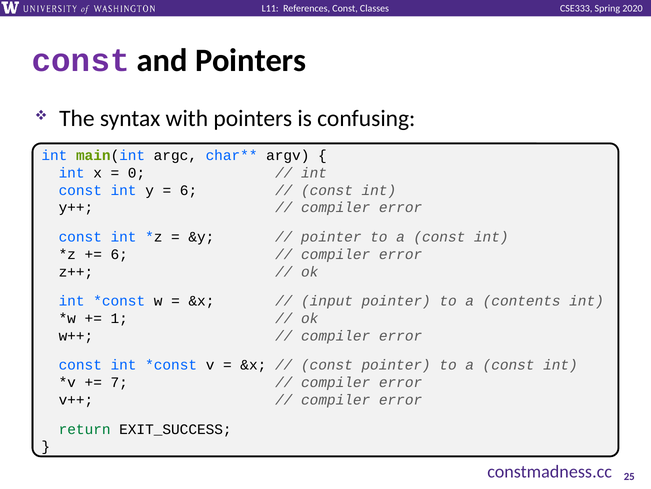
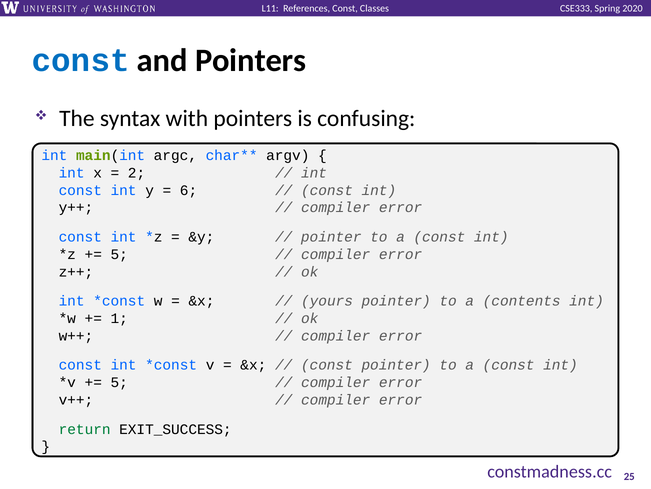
const at (81, 60) colour: purple -> blue
0: 0 -> 2
6 at (119, 254): 6 -> 5
input: input -> yours
7 at (119, 382): 7 -> 5
